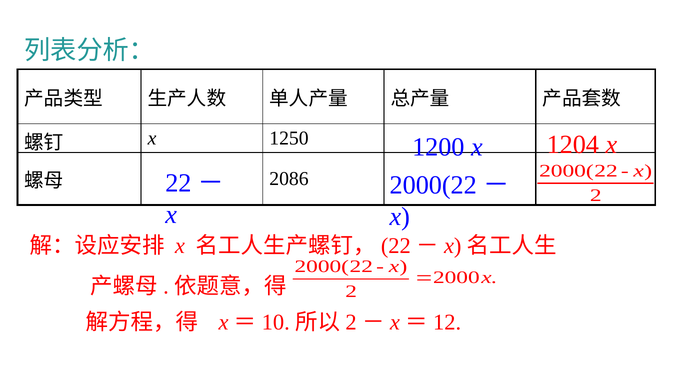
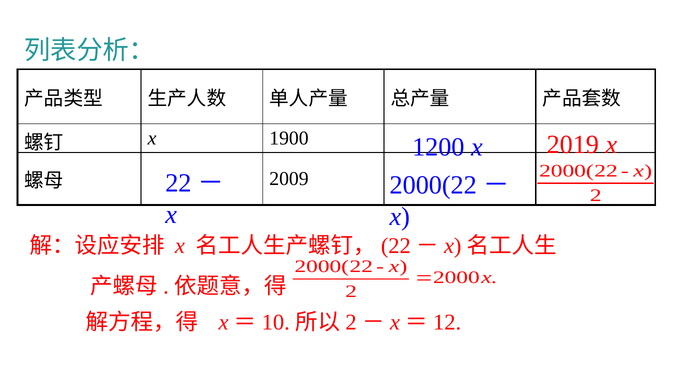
1204: 1204 -> 2019
1250: 1250 -> 1900
2086: 2086 -> 2009
